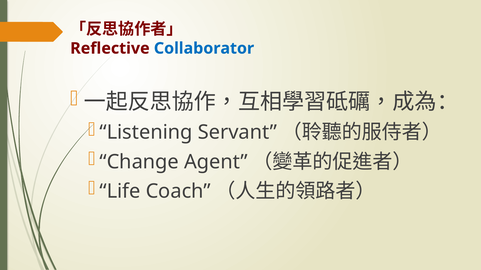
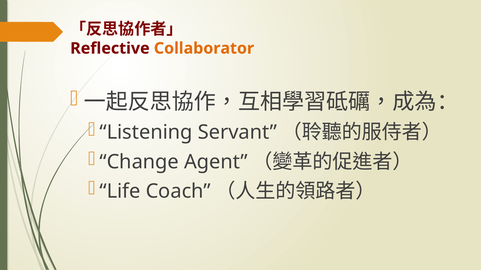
Collaborator colour: blue -> orange
